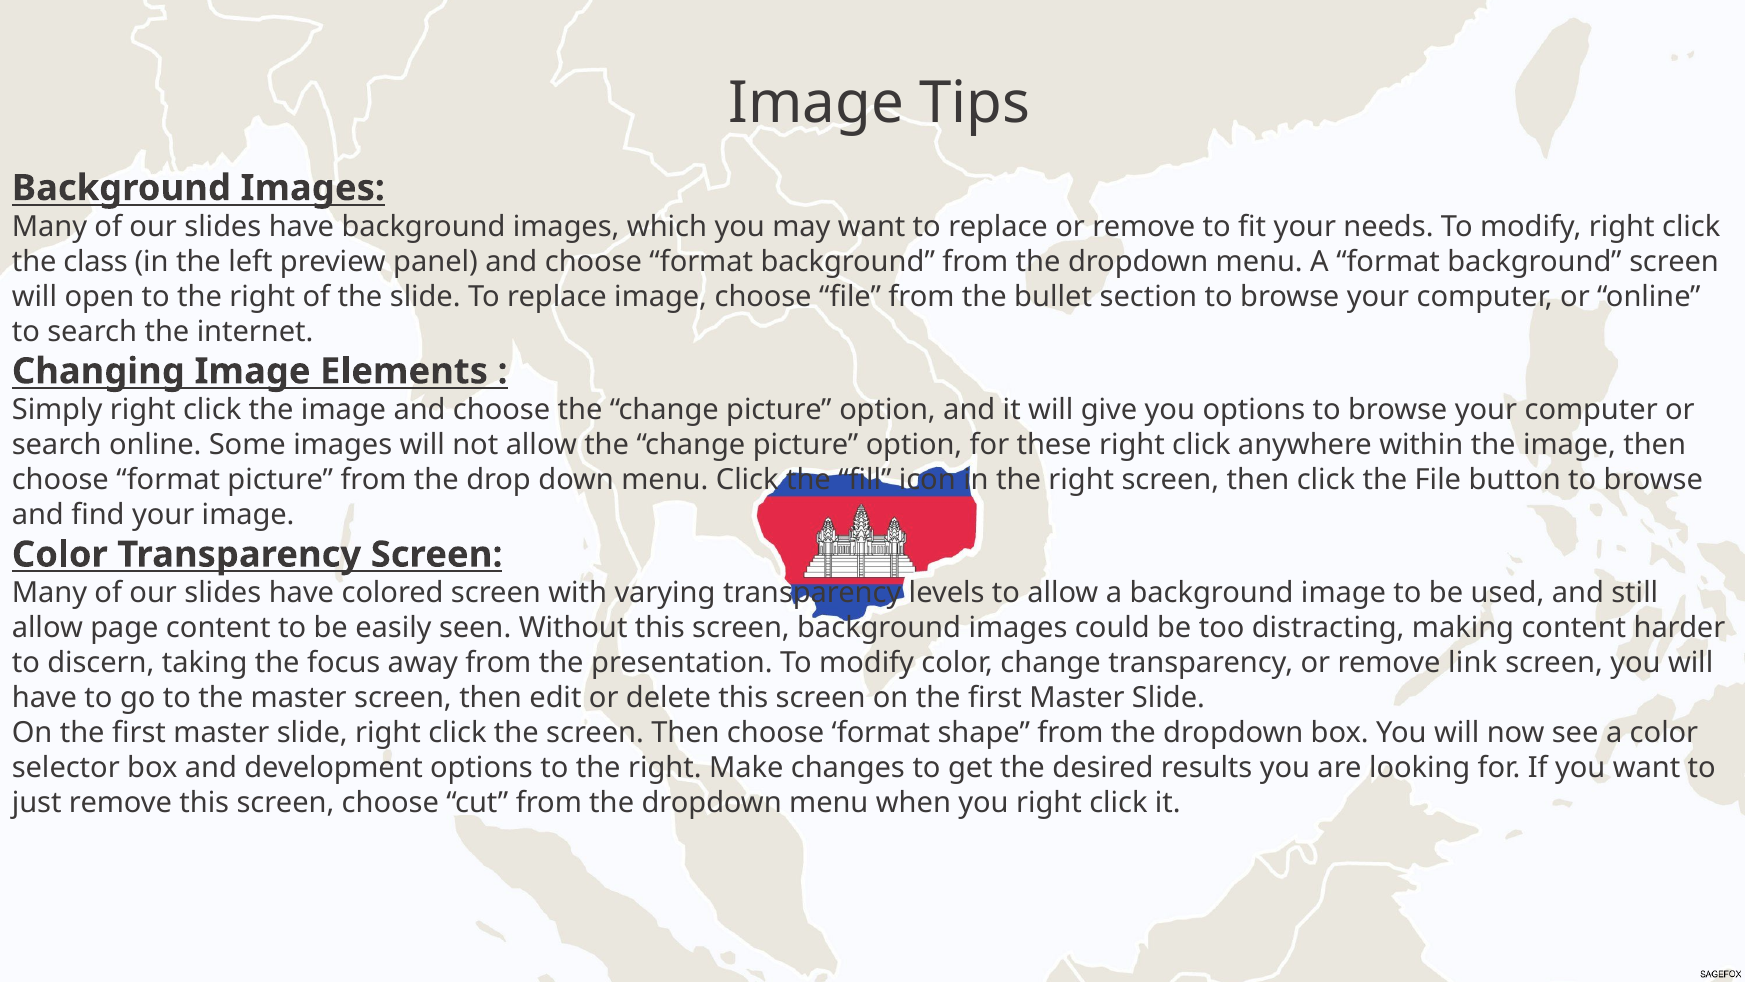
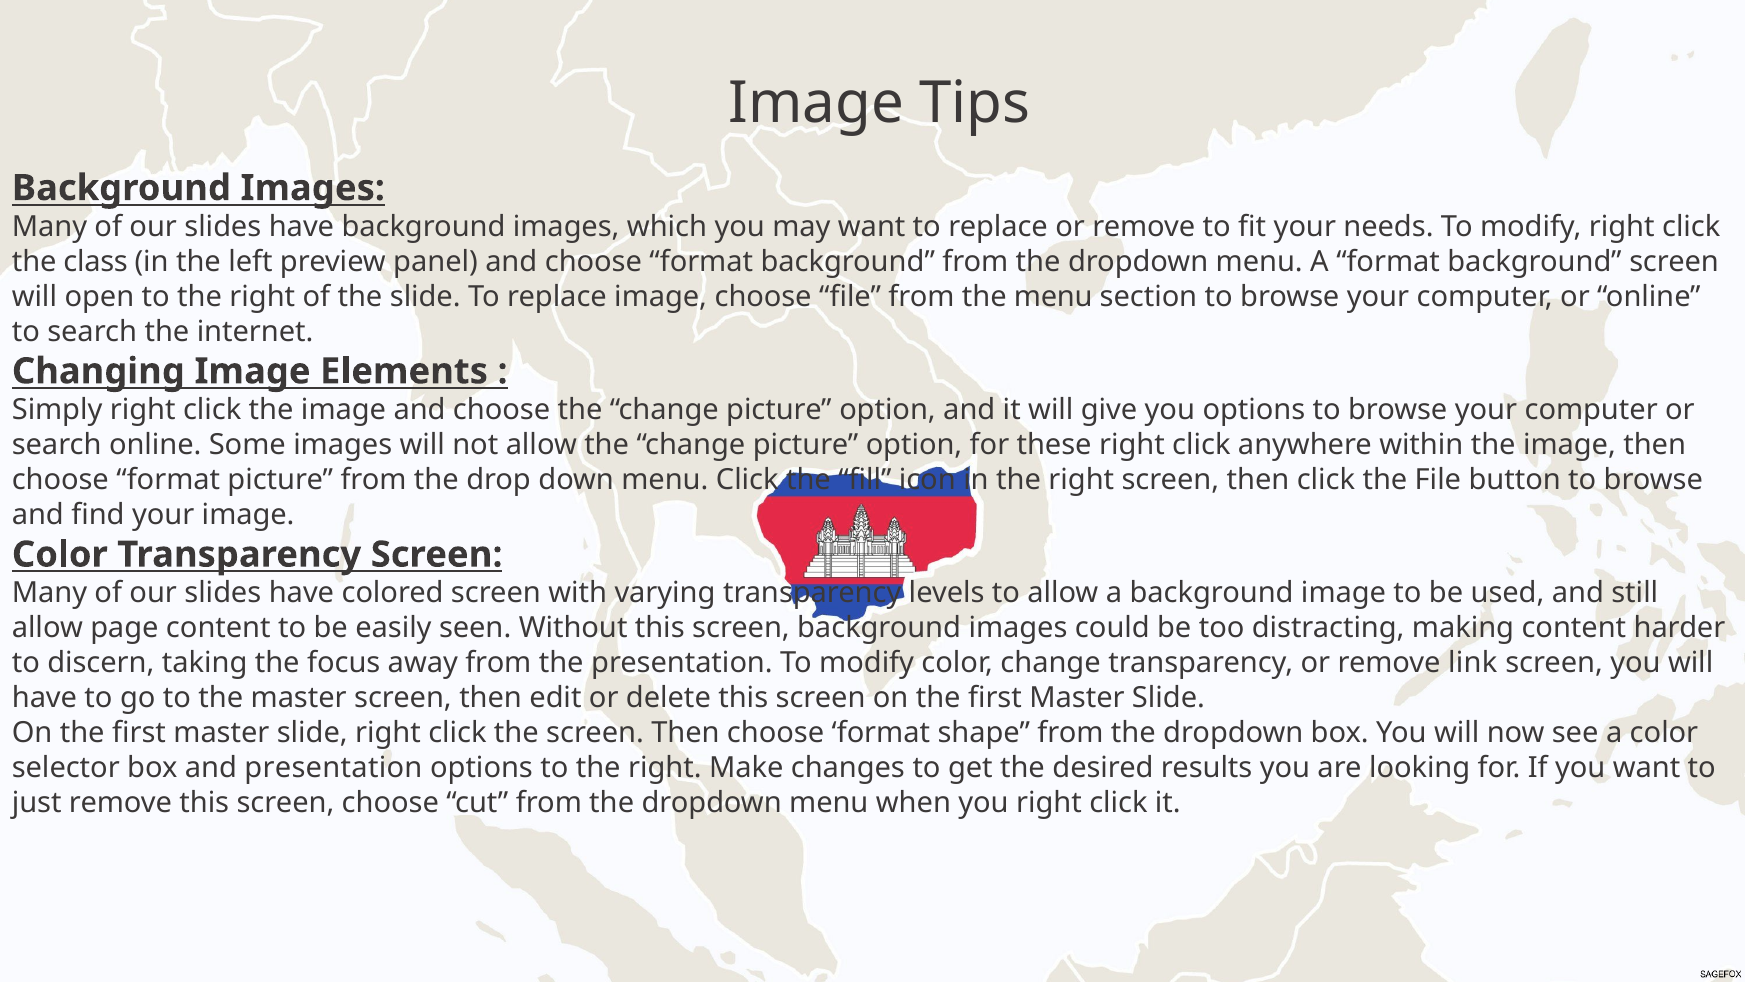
the bullet: bullet -> menu
and development: development -> presentation
